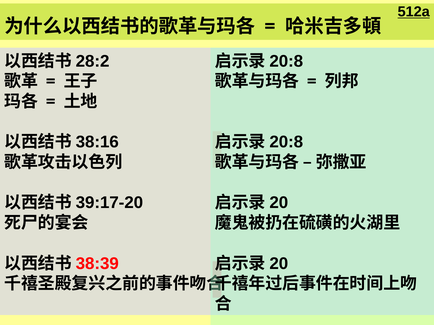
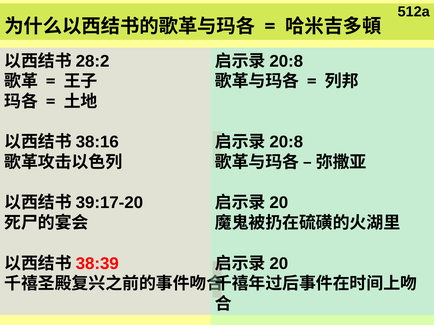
512a underline: present -> none
